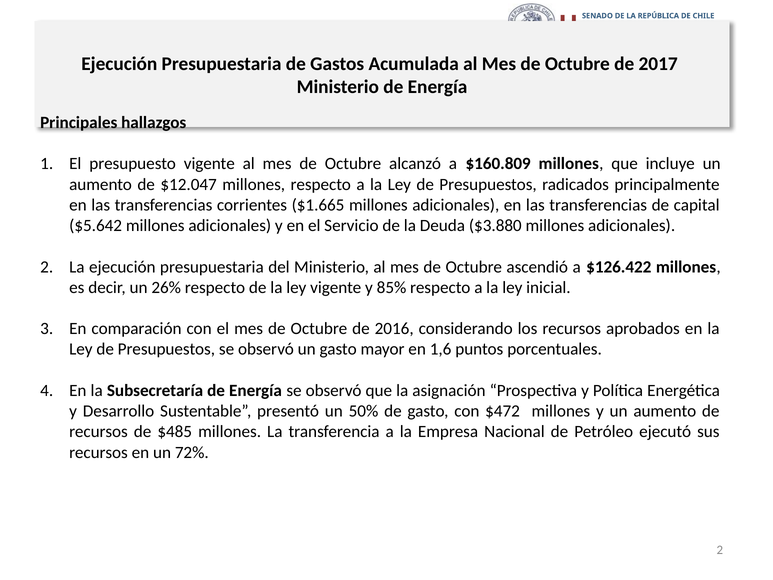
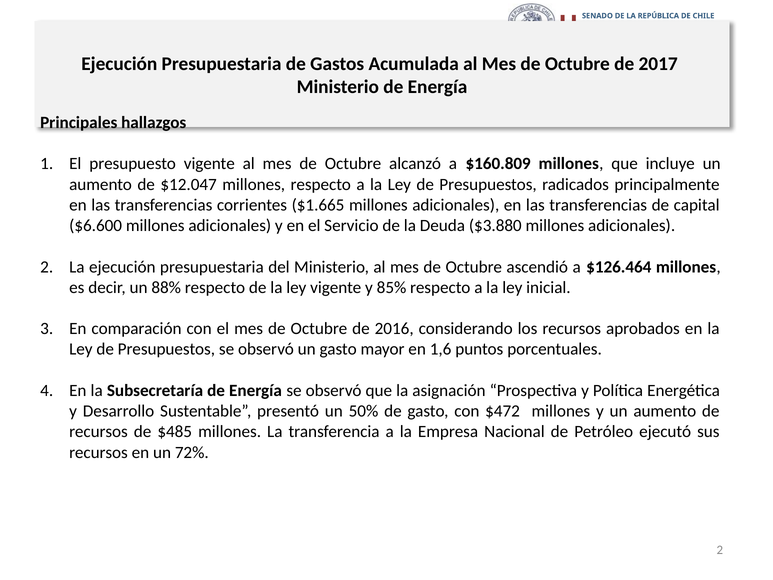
$5.642: $5.642 -> $6.600
$126.422: $126.422 -> $126.464
26%: 26% -> 88%
